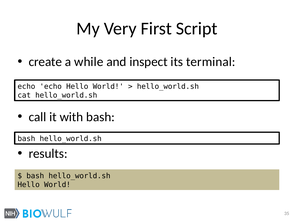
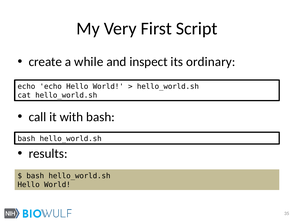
terminal: terminal -> ordinary
